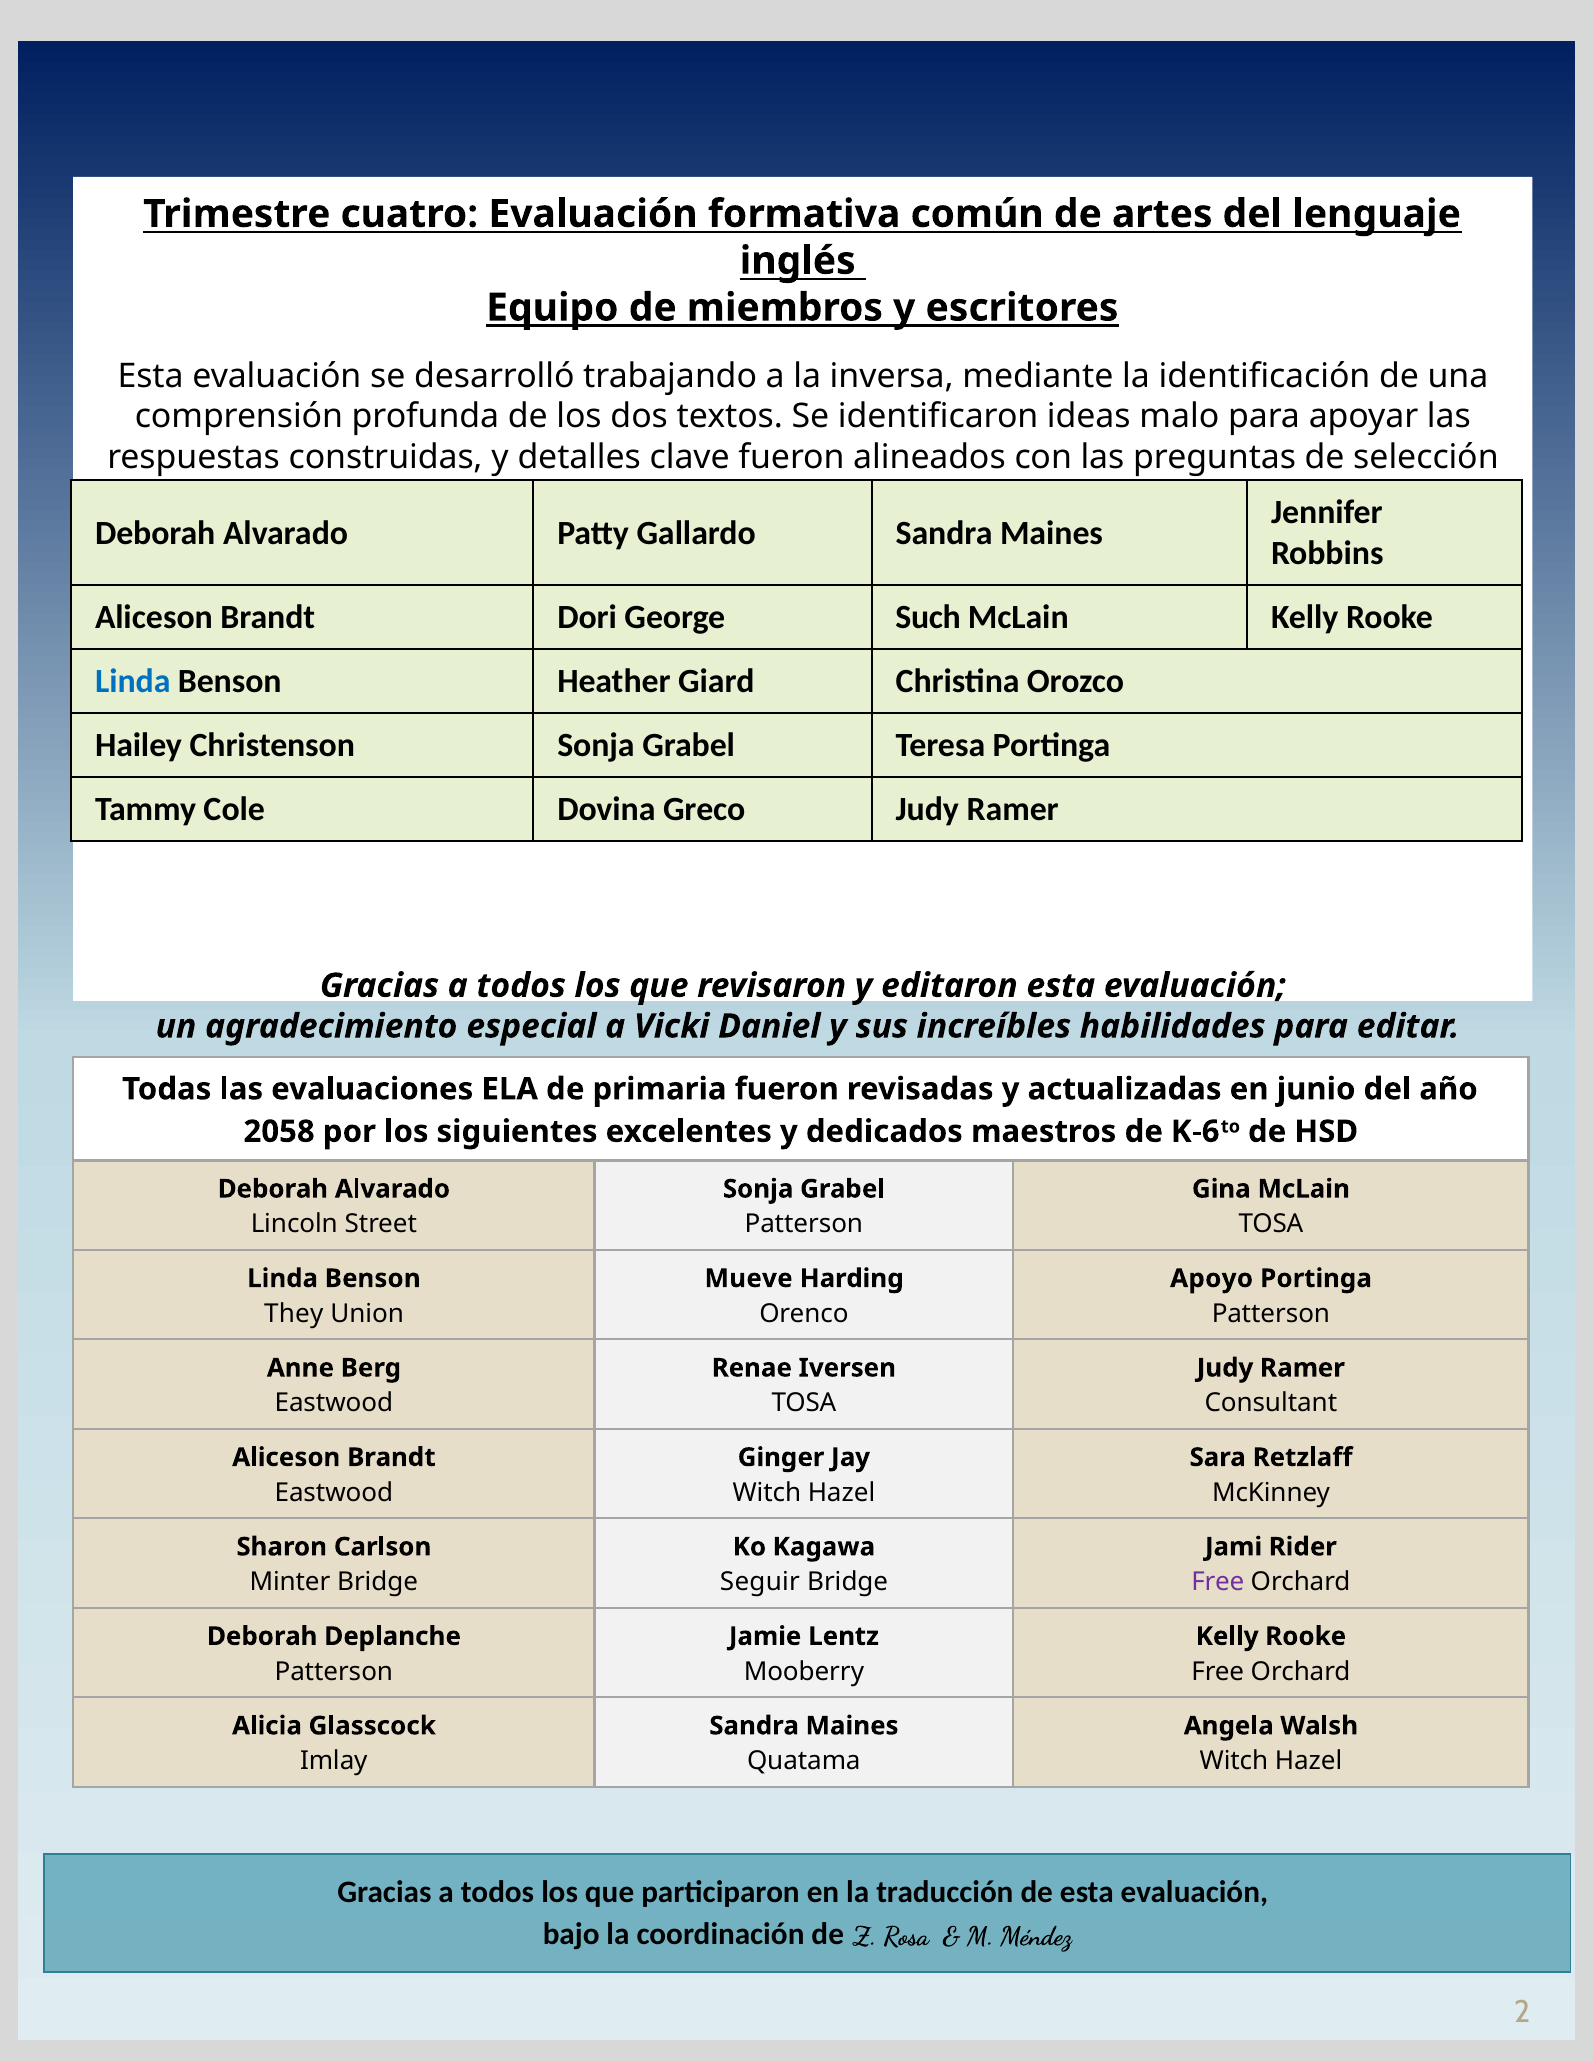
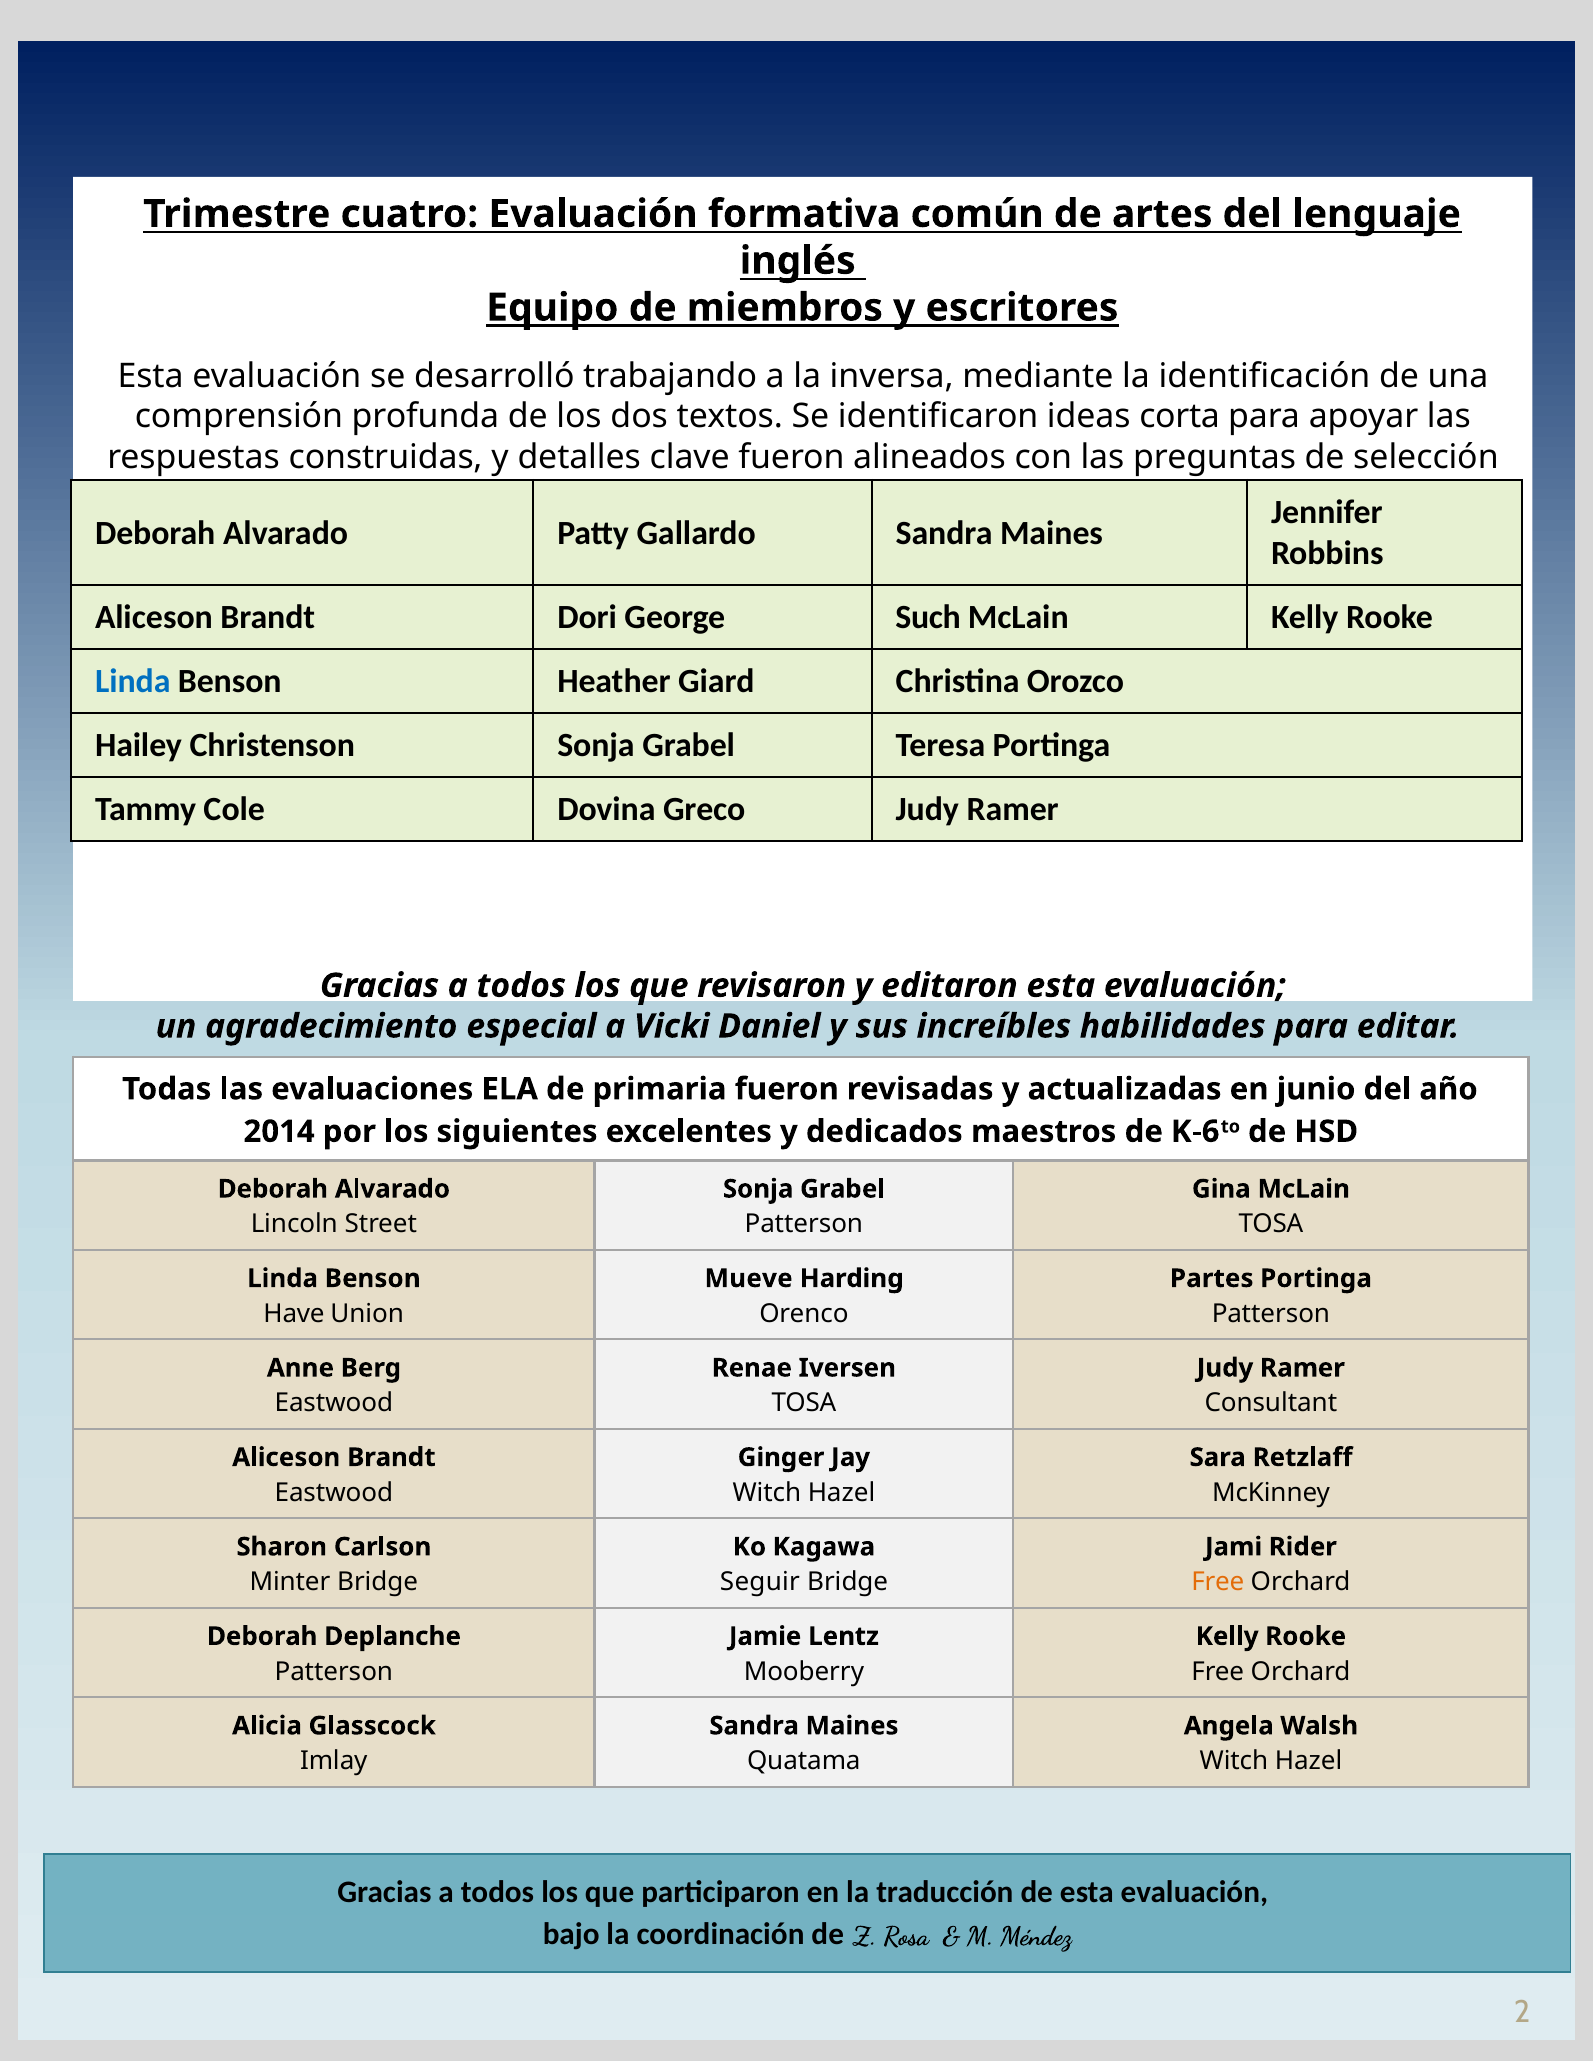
malo: malo -> corta
2058: 2058 -> 2014
Apoyo: Apoyo -> Partes
They: They -> Have
Free at (1218, 1583) colour: purple -> orange
